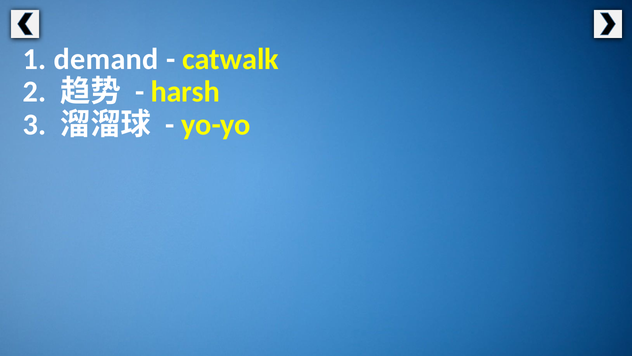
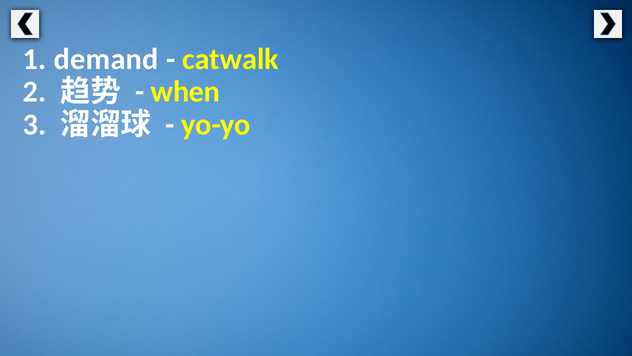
harsh: harsh -> when
